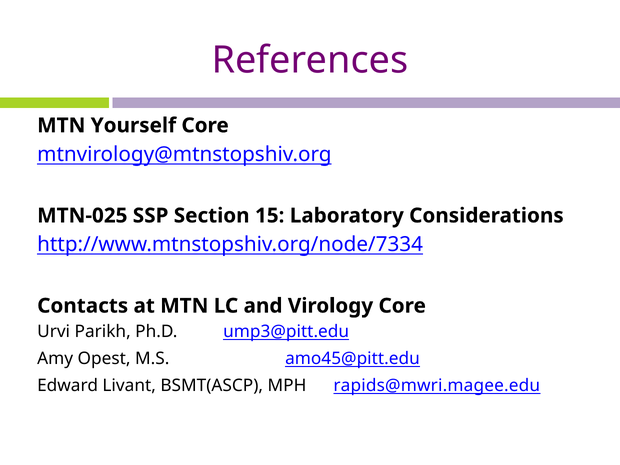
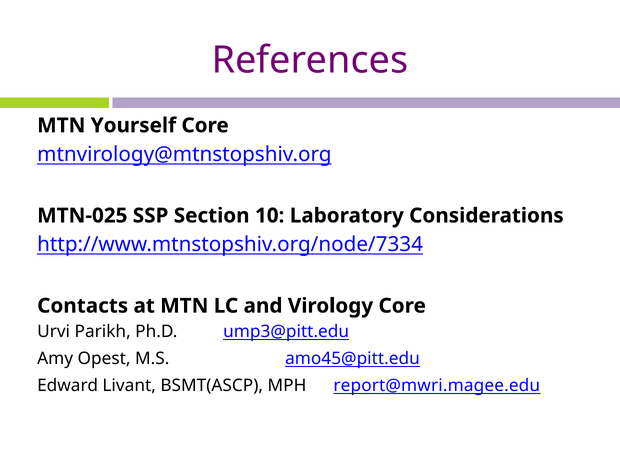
15: 15 -> 10
rapids@mwri.magee.edu: rapids@mwri.magee.edu -> report@mwri.magee.edu
